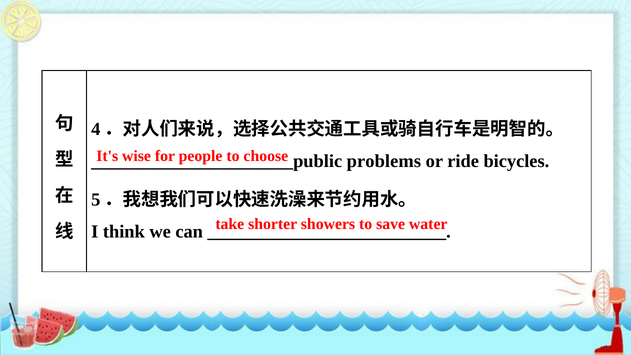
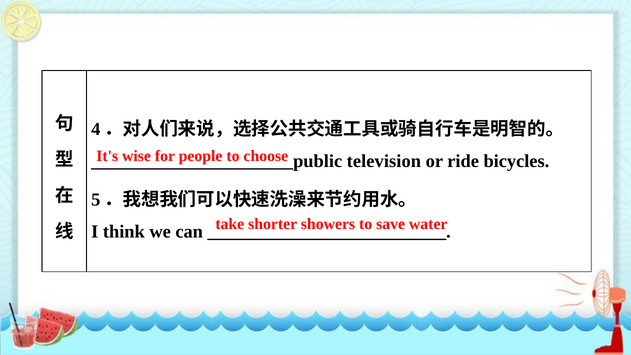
problems: problems -> television
